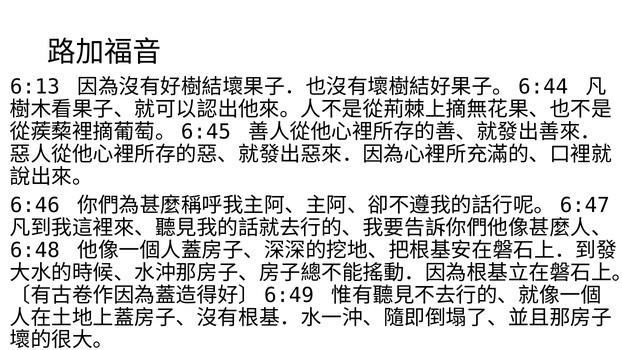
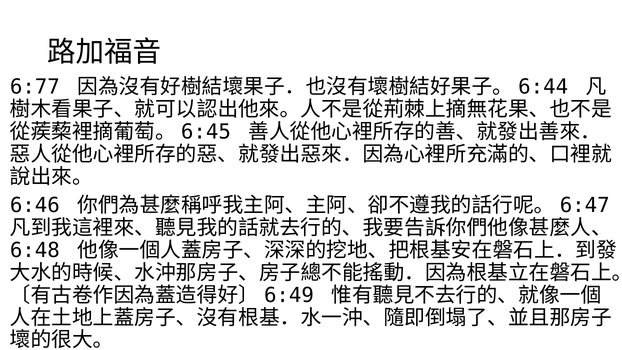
6:13: 6:13 -> 6:77
